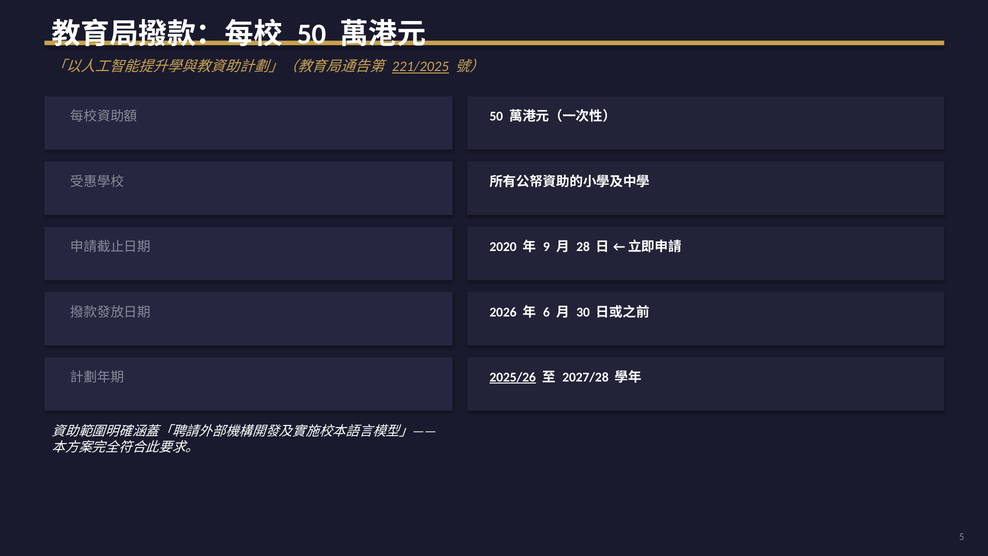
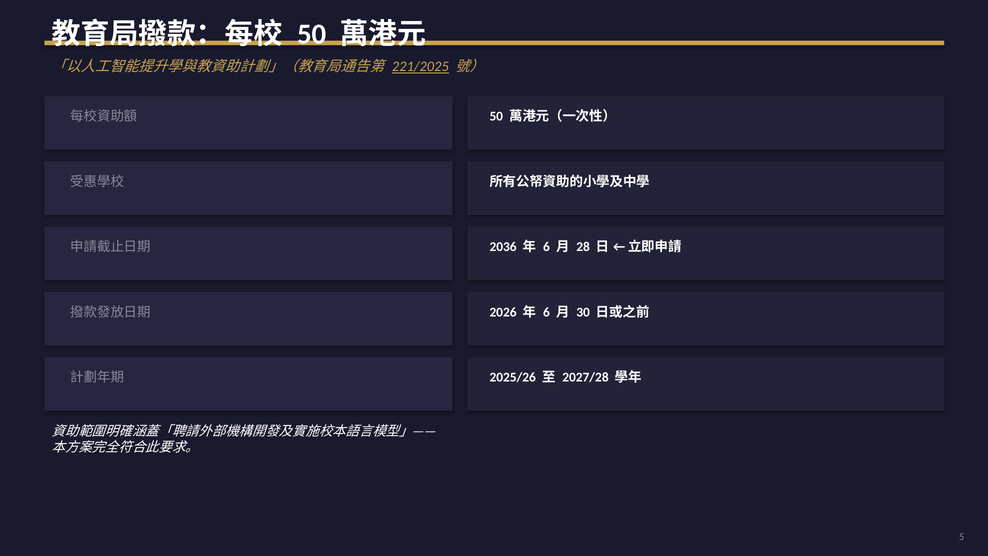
2020: 2020 -> 2036
9 at (546, 247): 9 -> 6
2025/26 underline: present -> none
